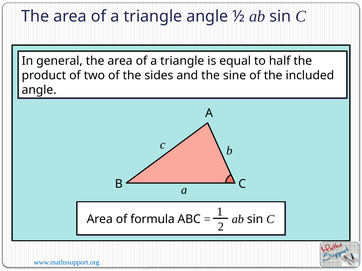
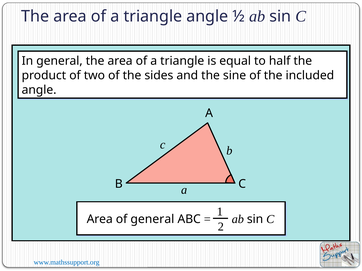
of formula: formula -> general
